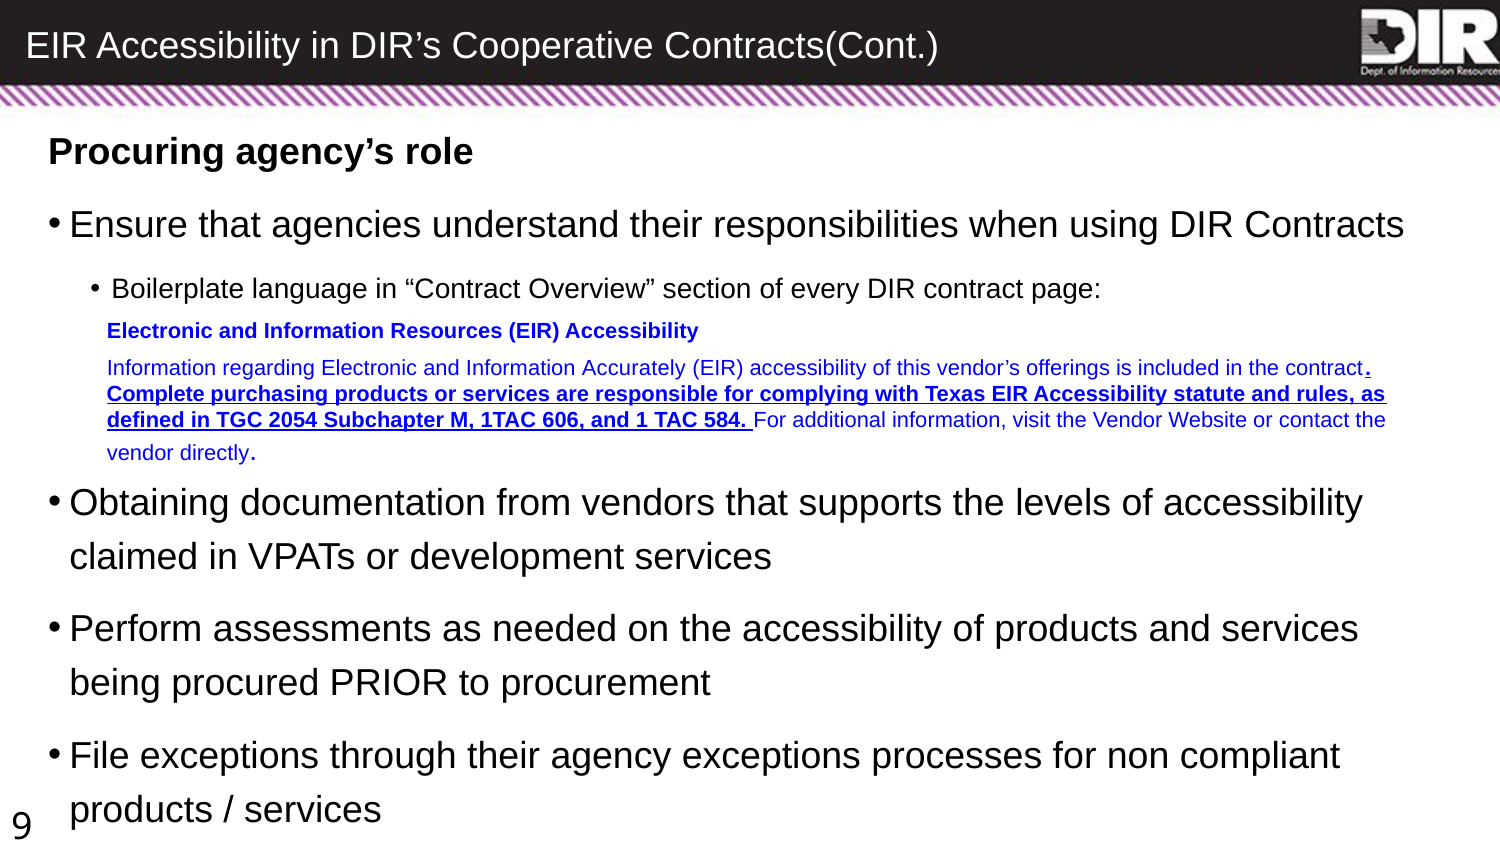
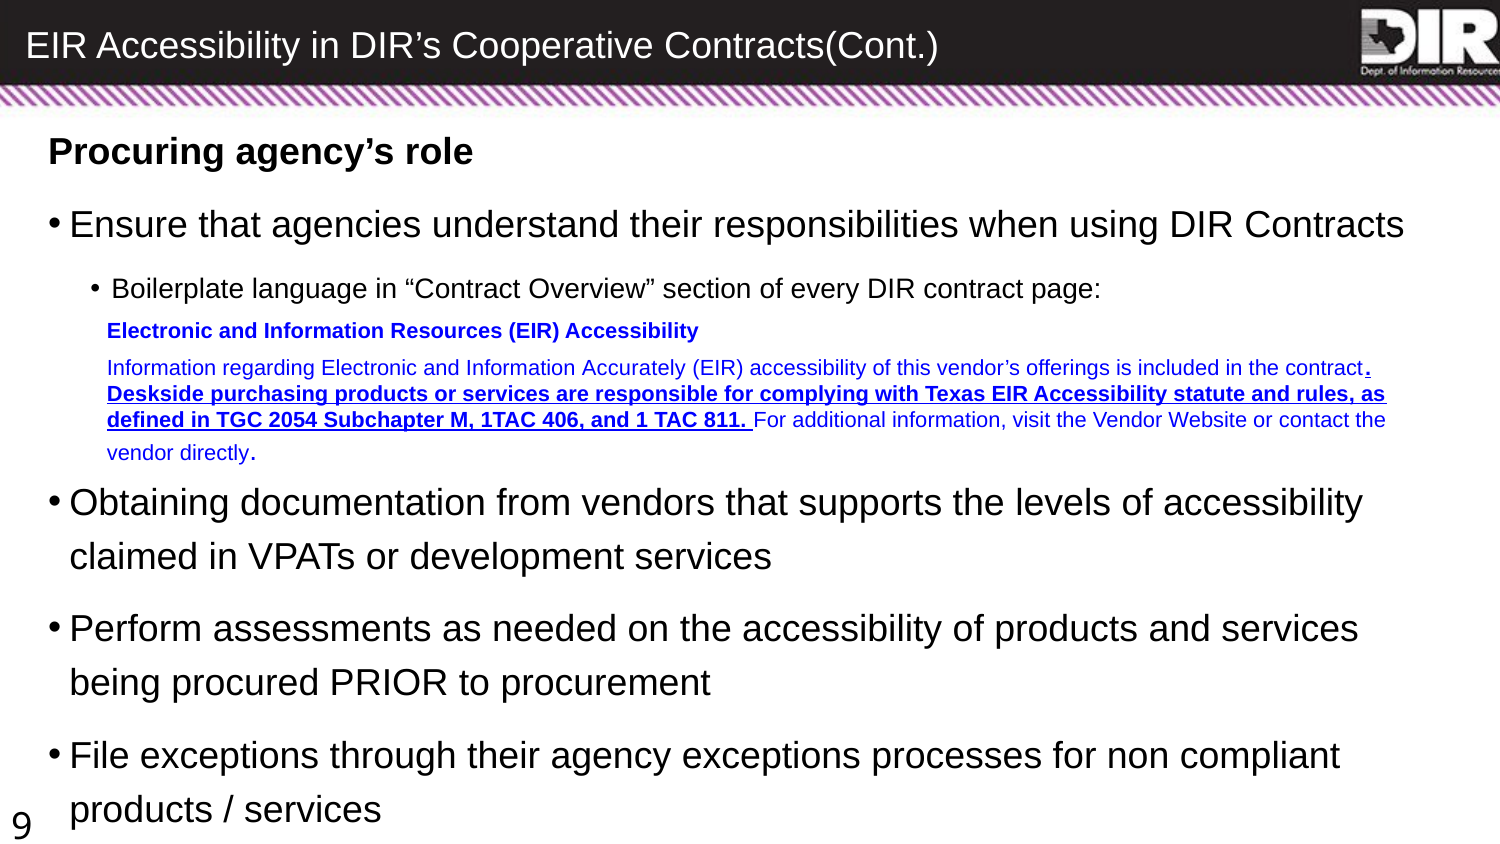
Complete: Complete -> Deskside
606: 606 -> 406
584: 584 -> 811
